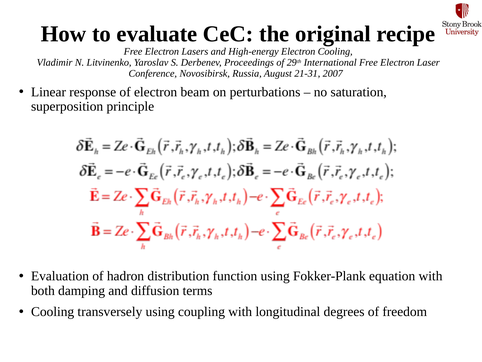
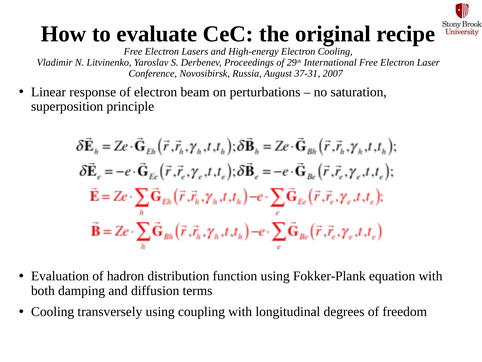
21-31: 21-31 -> 37-31
